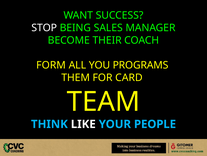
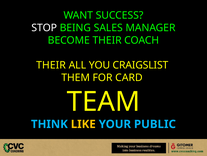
FORM at (51, 65): FORM -> THEIR
PROGRAMS: PROGRAMS -> CRAIGSLIST
LIKE colour: white -> yellow
PEOPLE: PEOPLE -> PUBLIC
